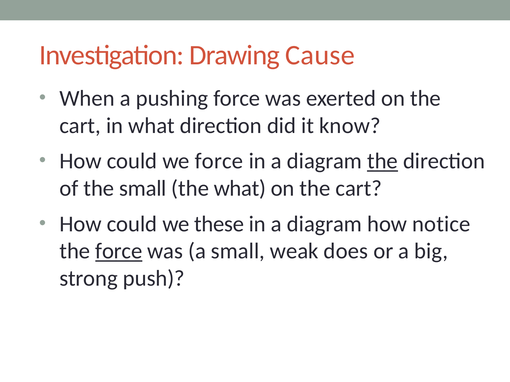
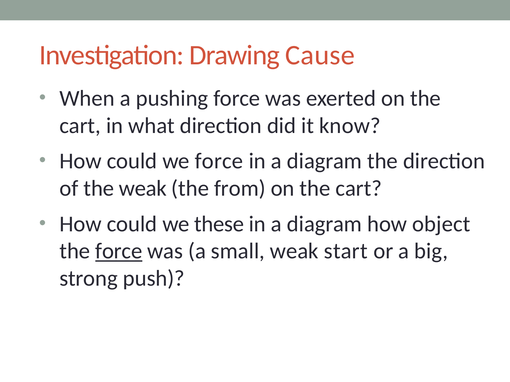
the at (382, 161) underline: present -> none
the small: small -> weak
the what: what -> from
notice: notice -> object
does: does -> start
